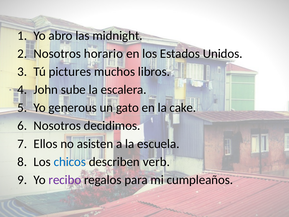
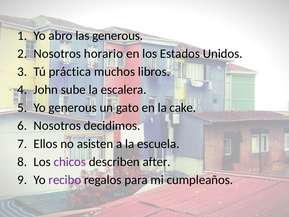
las midnight: midnight -> generous
pictures: pictures -> práctica
chicos colour: blue -> purple
verb: verb -> after
